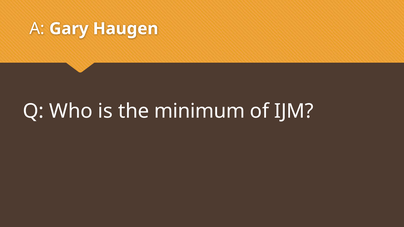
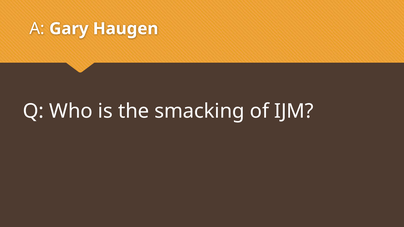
minimum: minimum -> smacking
